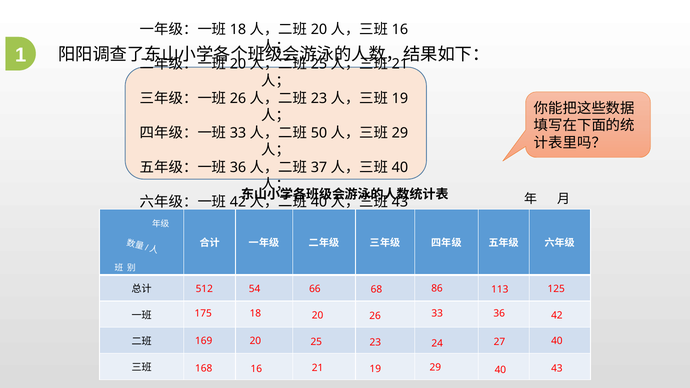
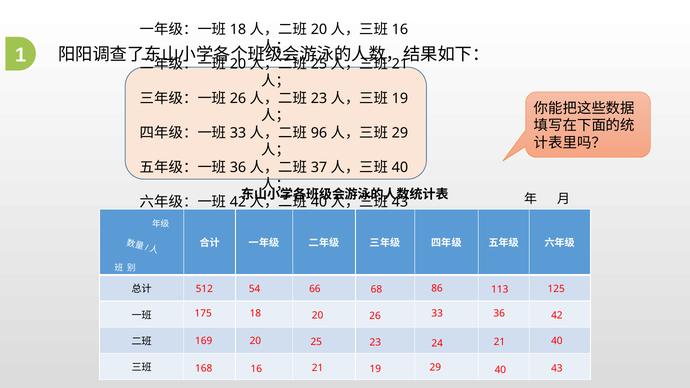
50: 50 -> 96
23 27: 27 -> 21
